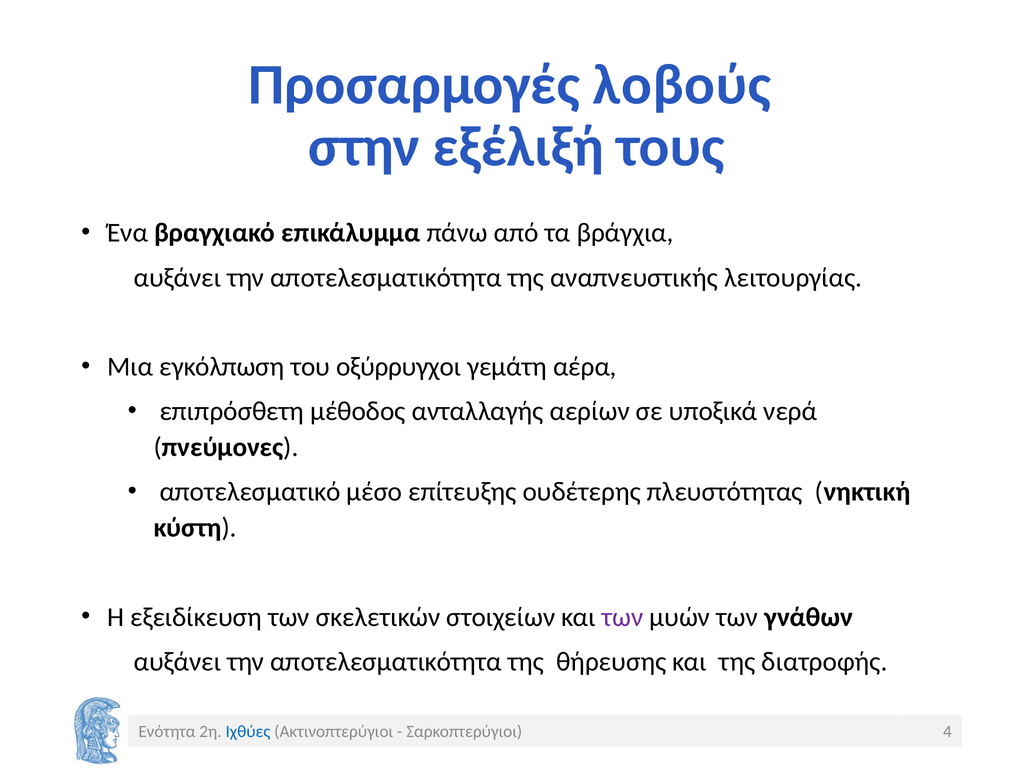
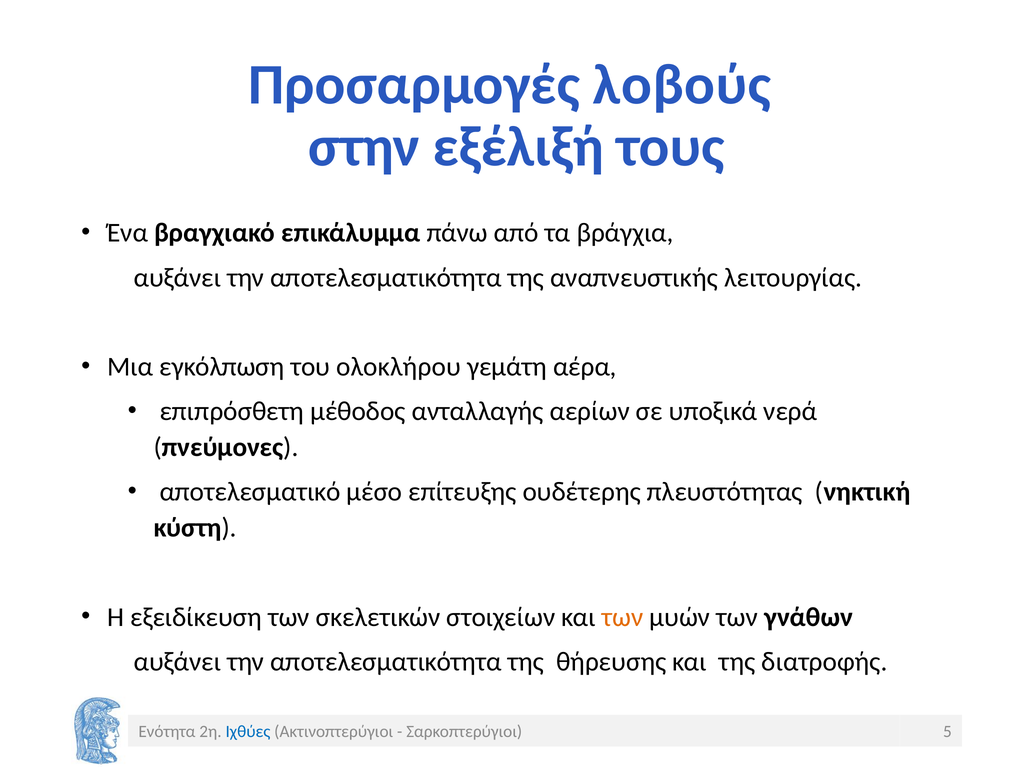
οξύρρυγχοι: οξύρρυγχοι -> ολοκλήρου
των at (623, 617) colour: purple -> orange
4: 4 -> 5
